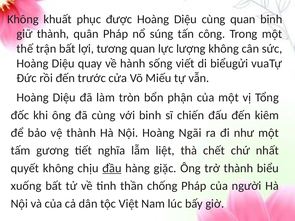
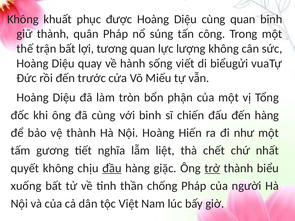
đến kiêm: kiêm -> hàng
Ngãi: Ngãi -> Hiến
trở underline: none -> present
